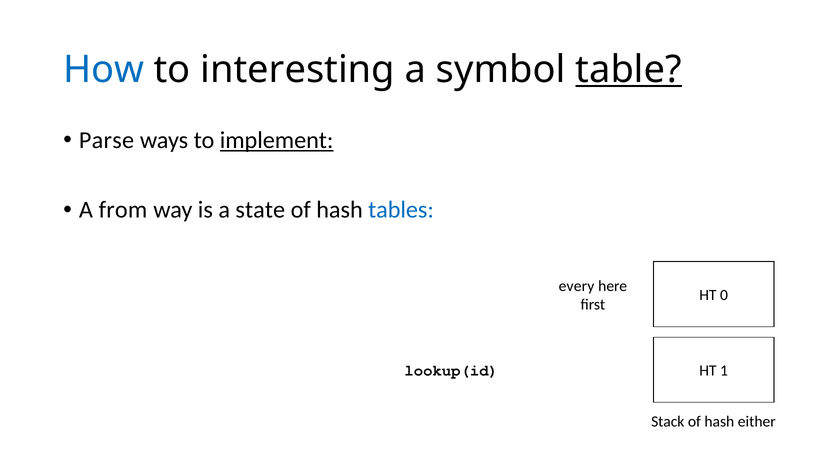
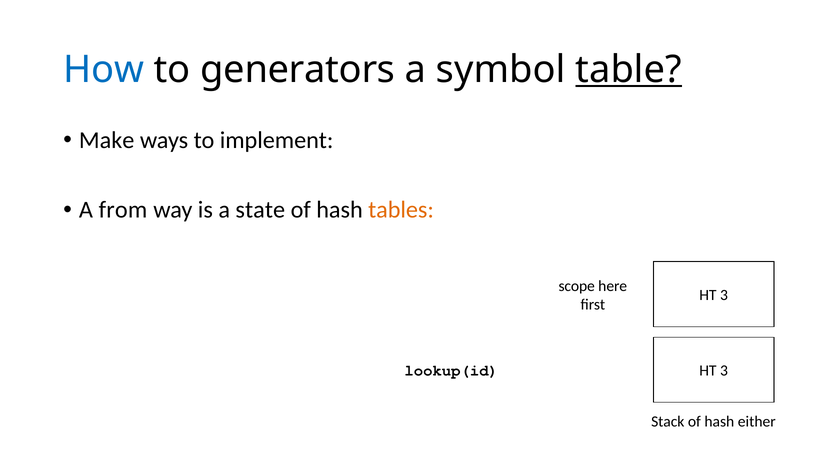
interesting: interesting -> generators
Parse: Parse -> Make
implement underline: present -> none
tables colour: blue -> orange
every: every -> scope
0 at (724, 296): 0 -> 3
1 at (724, 371): 1 -> 3
